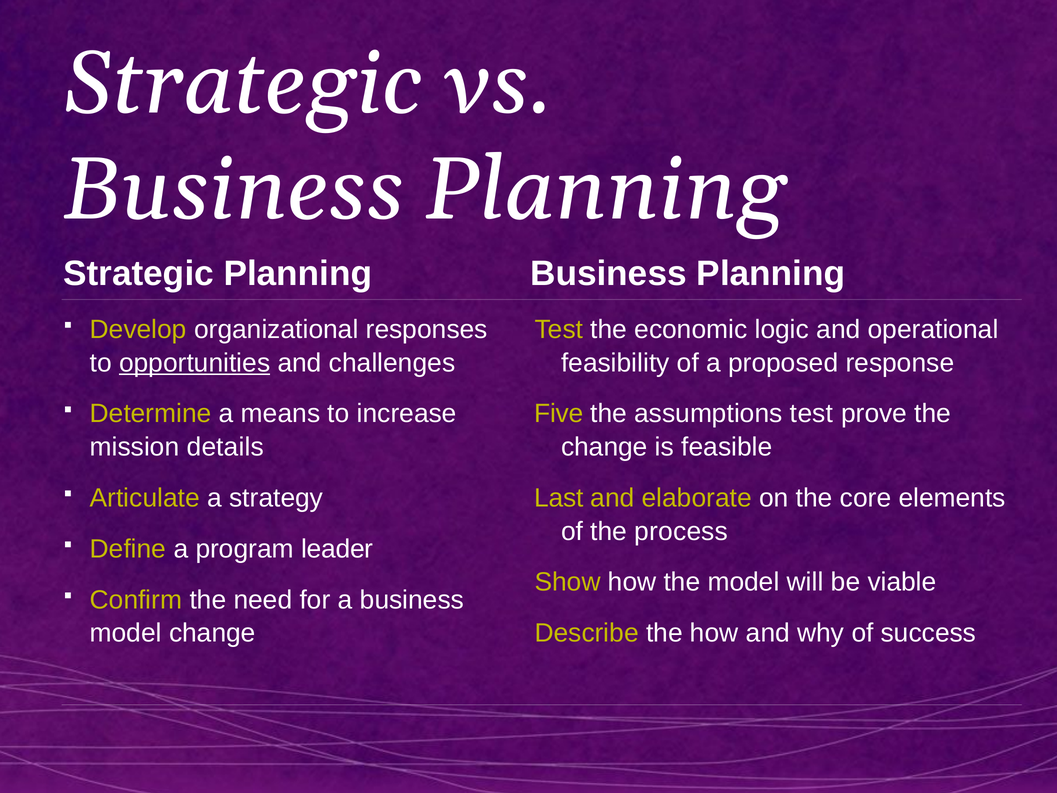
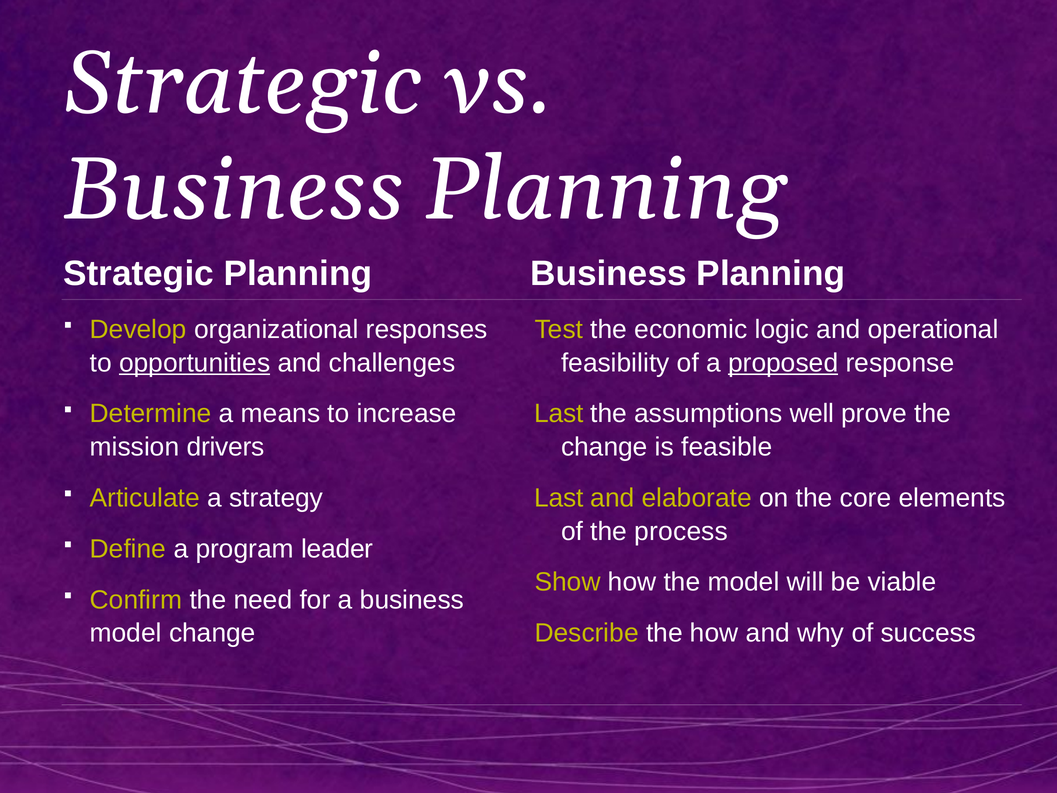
proposed underline: none -> present
Five at (559, 414): Five -> Last
assumptions test: test -> well
details: details -> drivers
